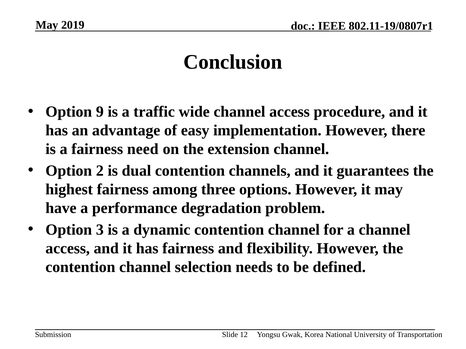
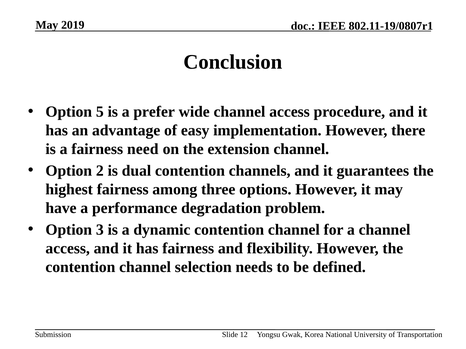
9: 9 -> 5
traffic: traffic -> prefer
